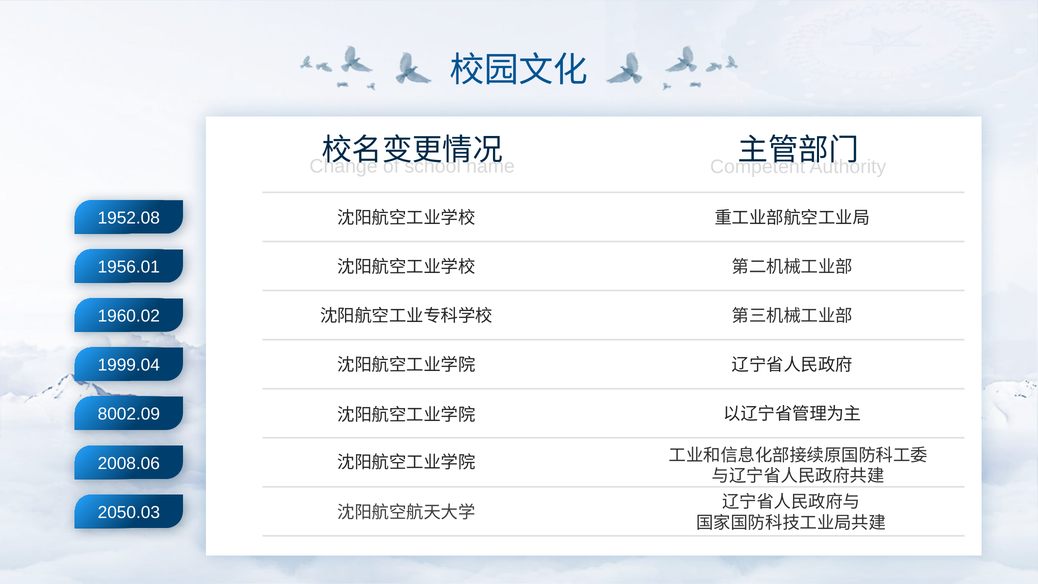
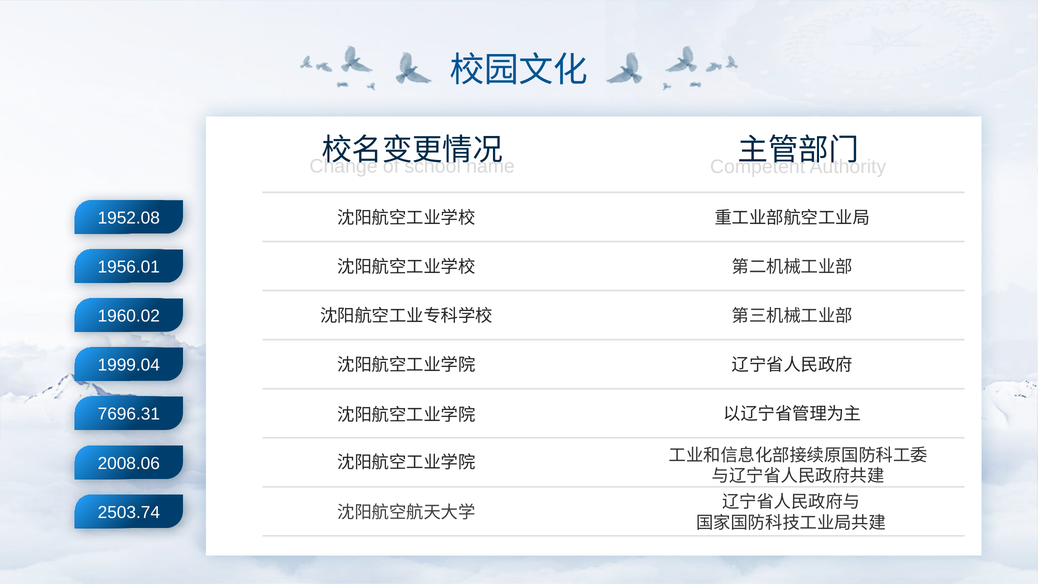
8002.09: 8002.09 -> 7696.31
2050.03: 2050.03 -> 2503.74
